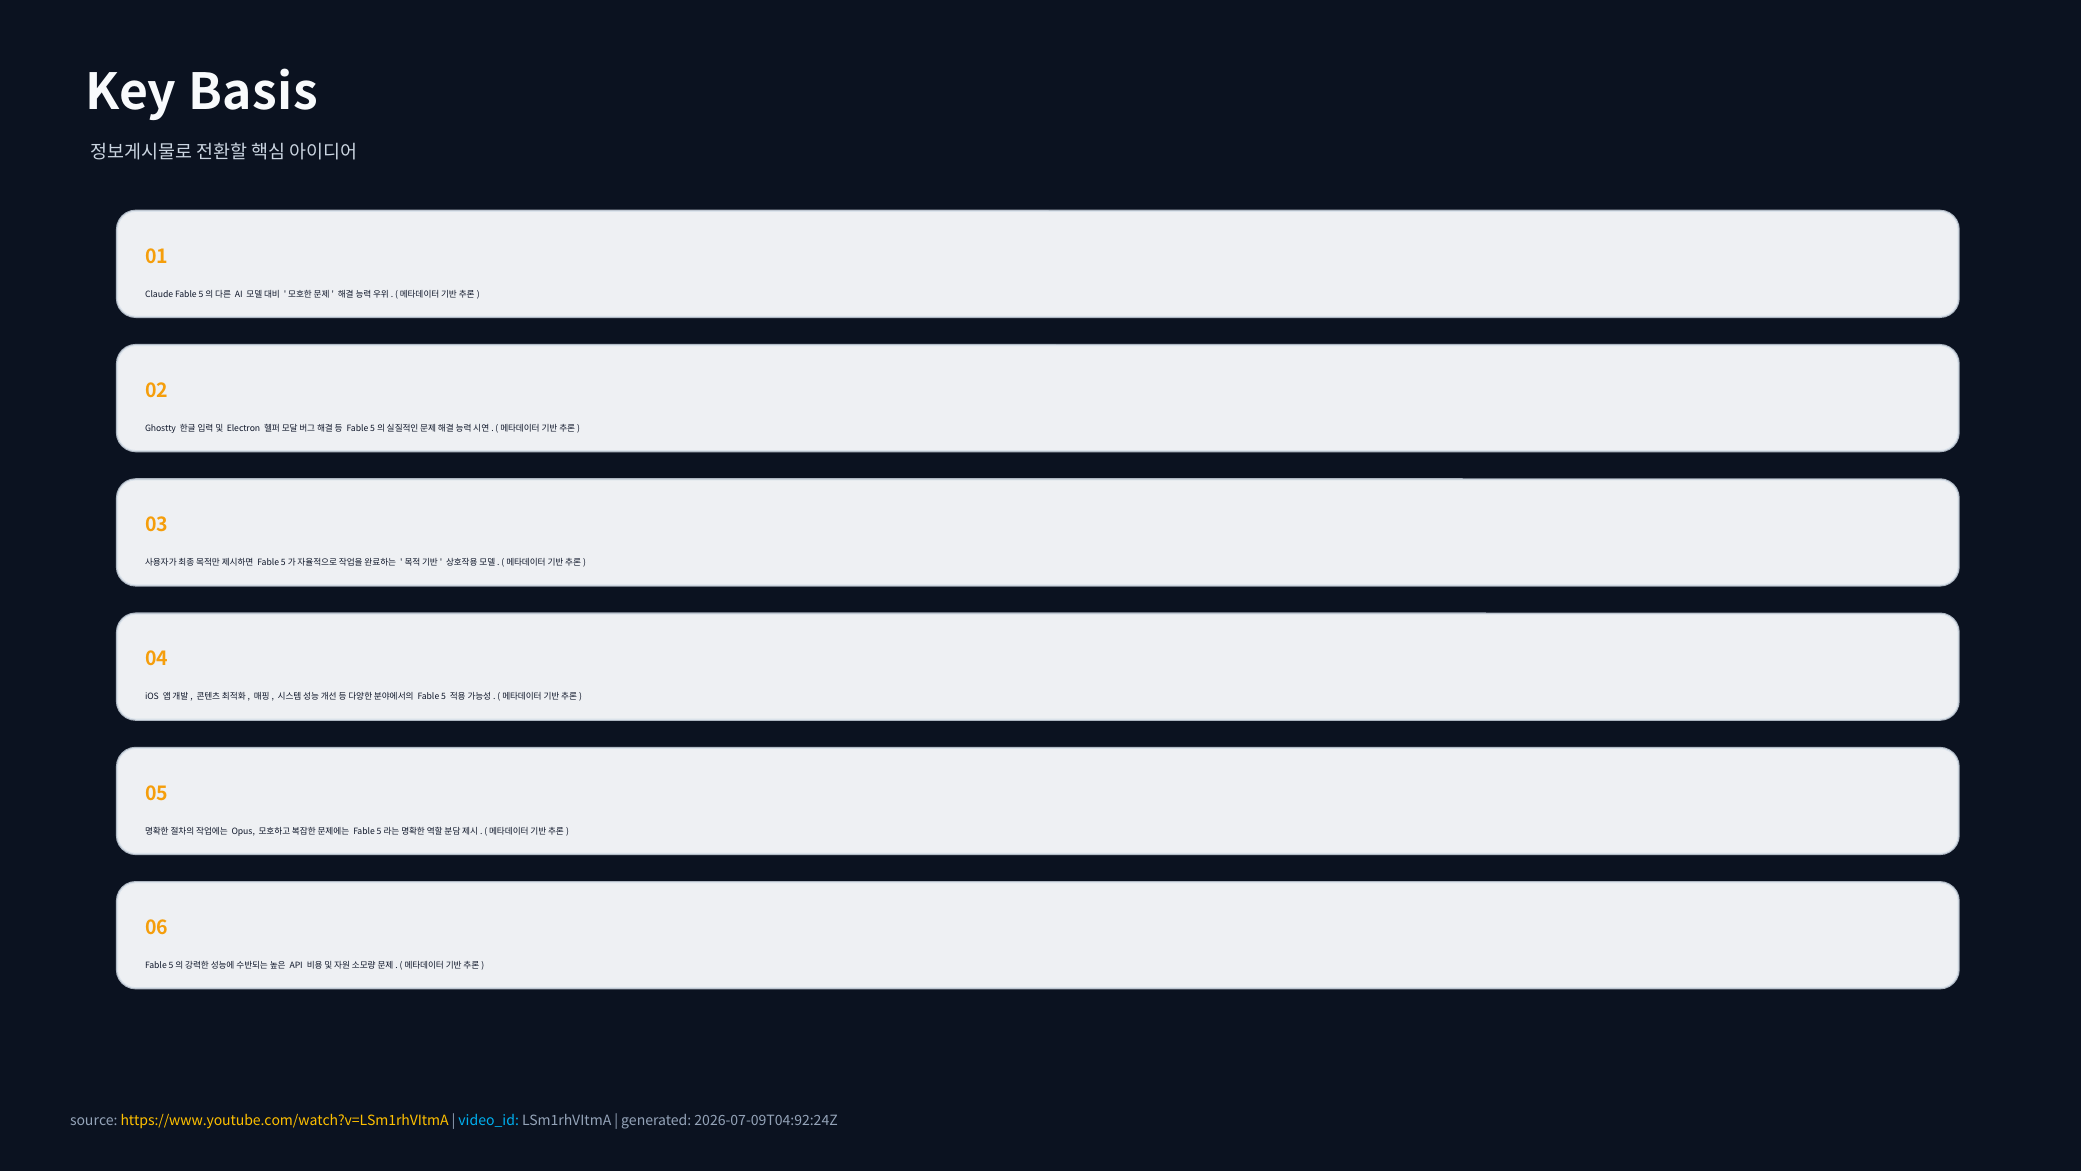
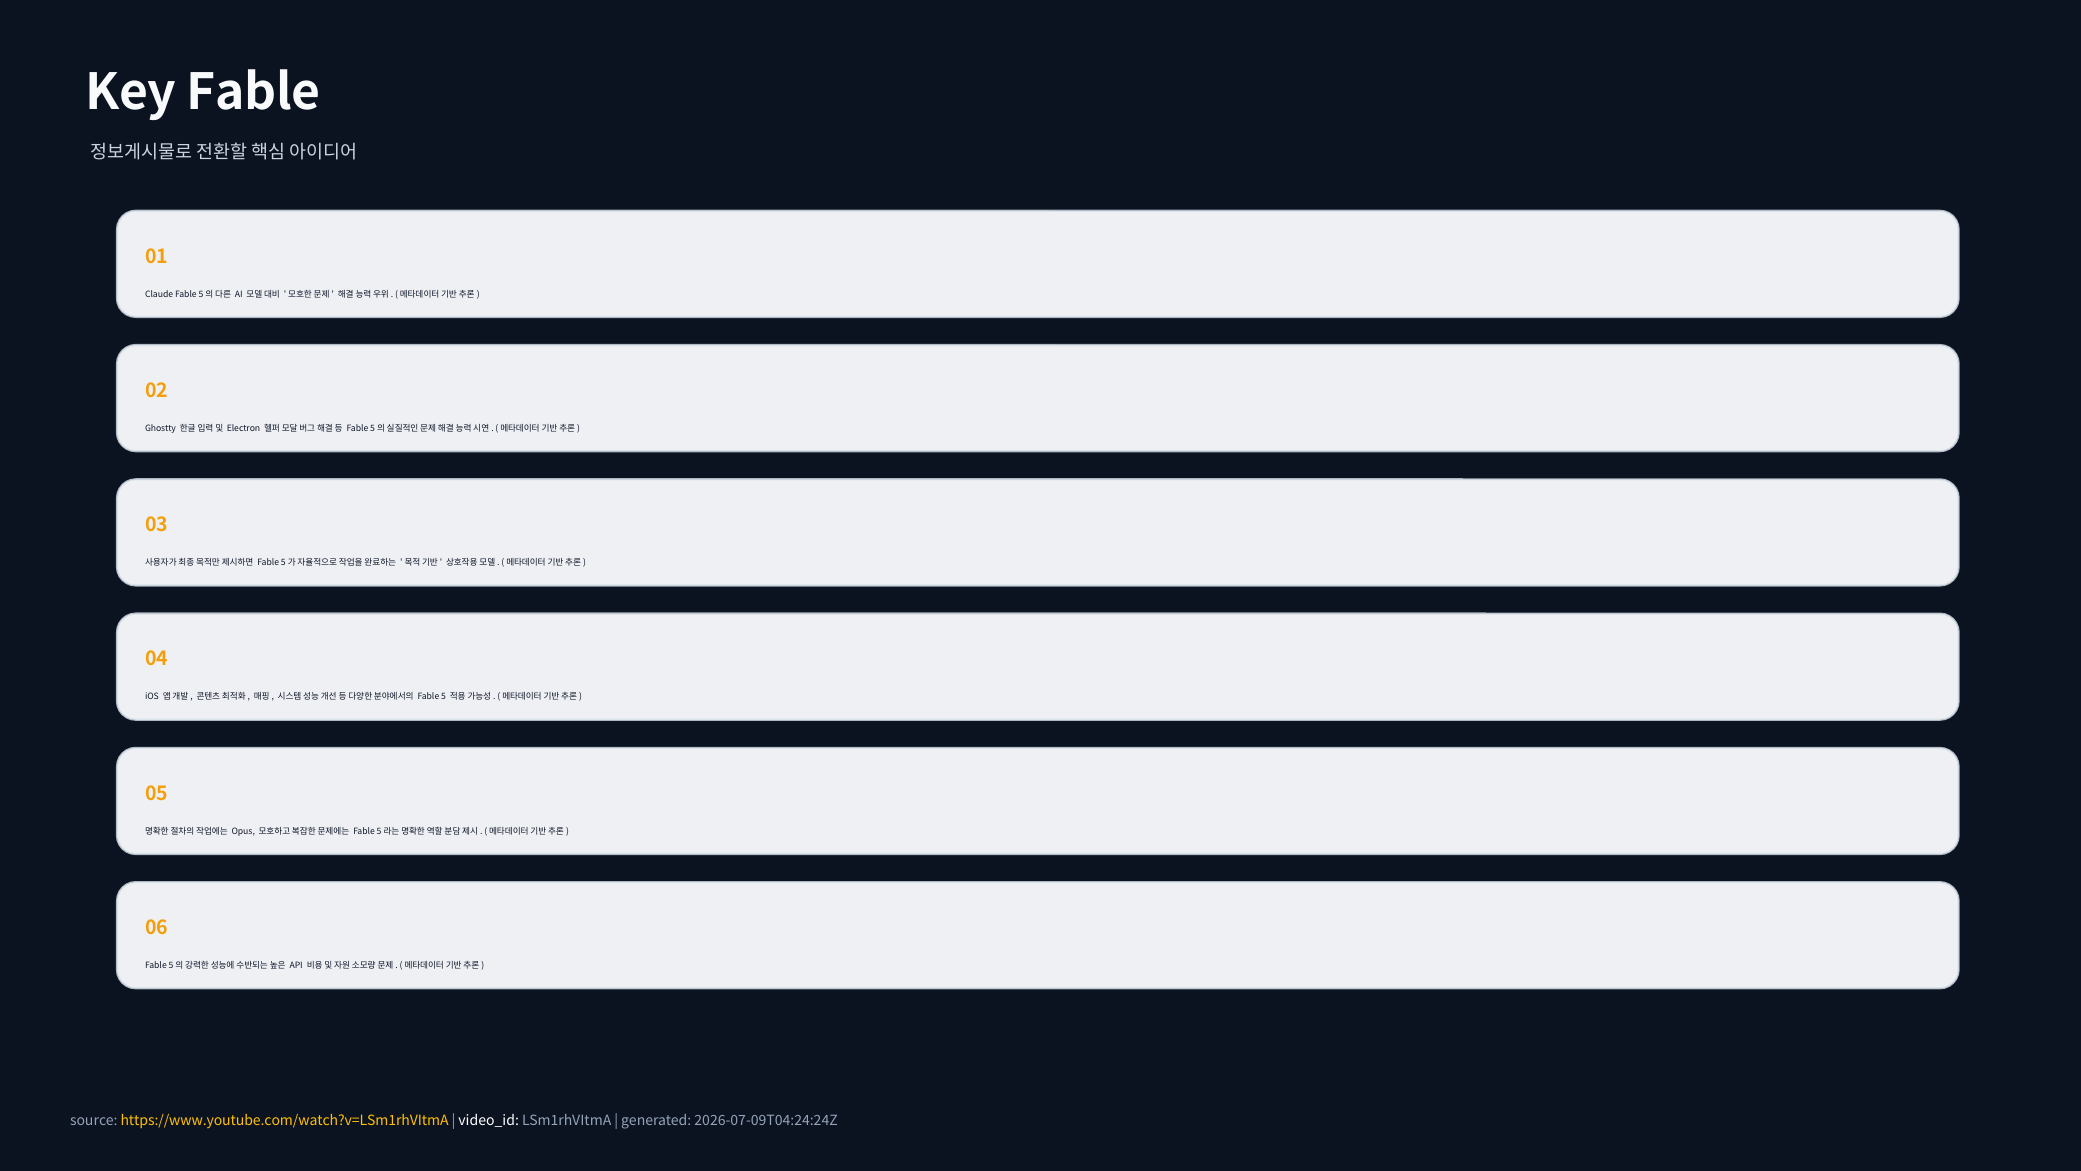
Key Basis: Basis -> Fable
video_id colour: light blue -> white
2026-07-09T04:92:24Z: 2026-07-09T04:92:24Z -> 2026-07-09T04:24:24Z
